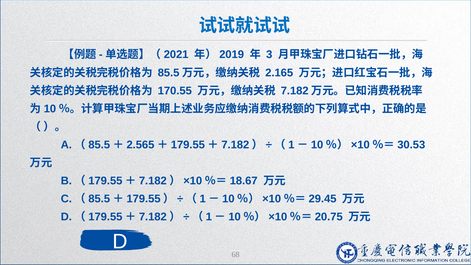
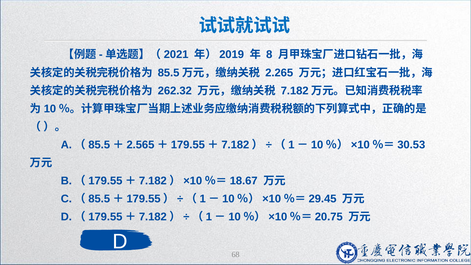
3: 3 -> 8
2.165: 2.165 -> 2.265
170.55: 170.55 -> 262.32
